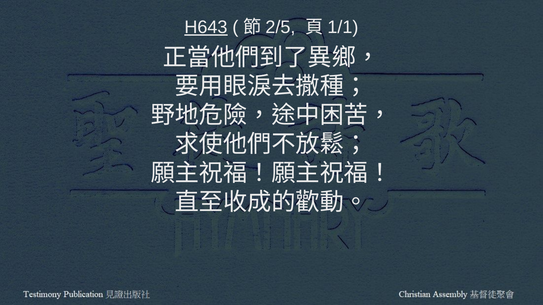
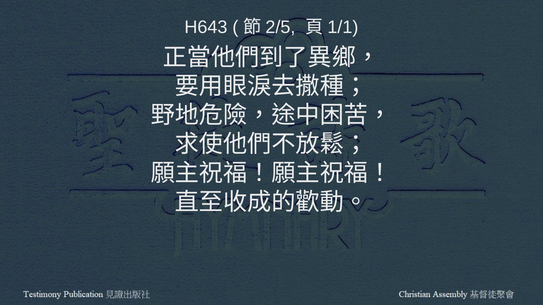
H643 underline: present -> none
